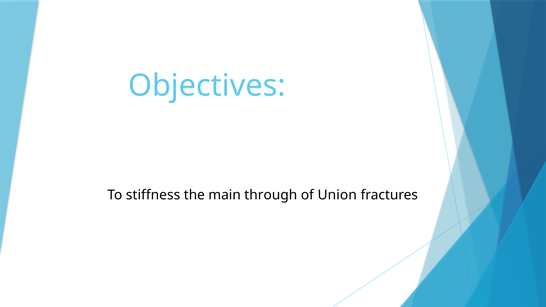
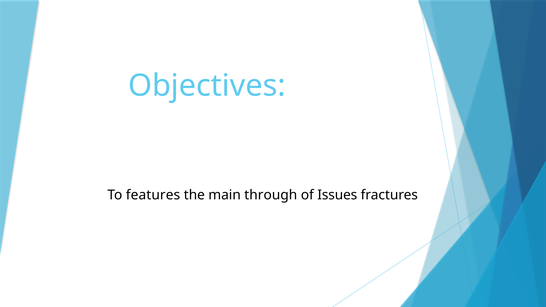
stiffness: stiffness -> features
Union: Union -> Issues
